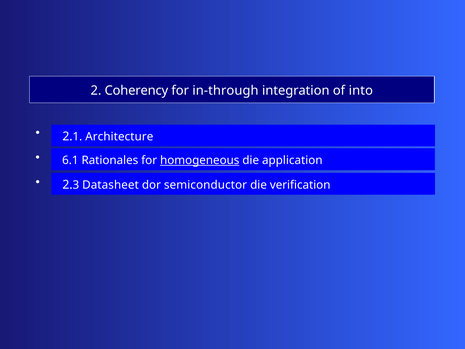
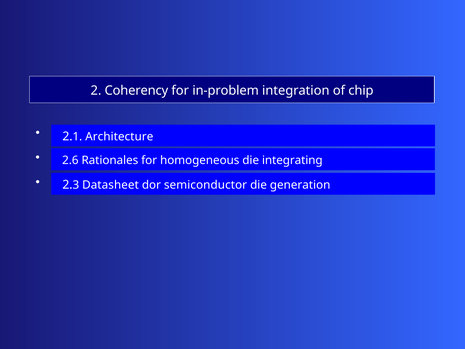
in-through: in-through -> in-problem
into: into -> chip
6.1: 6.1 -> 2.6
homogeneous underline: present -> none
application: application -> integrating
verification: verification -> generation
